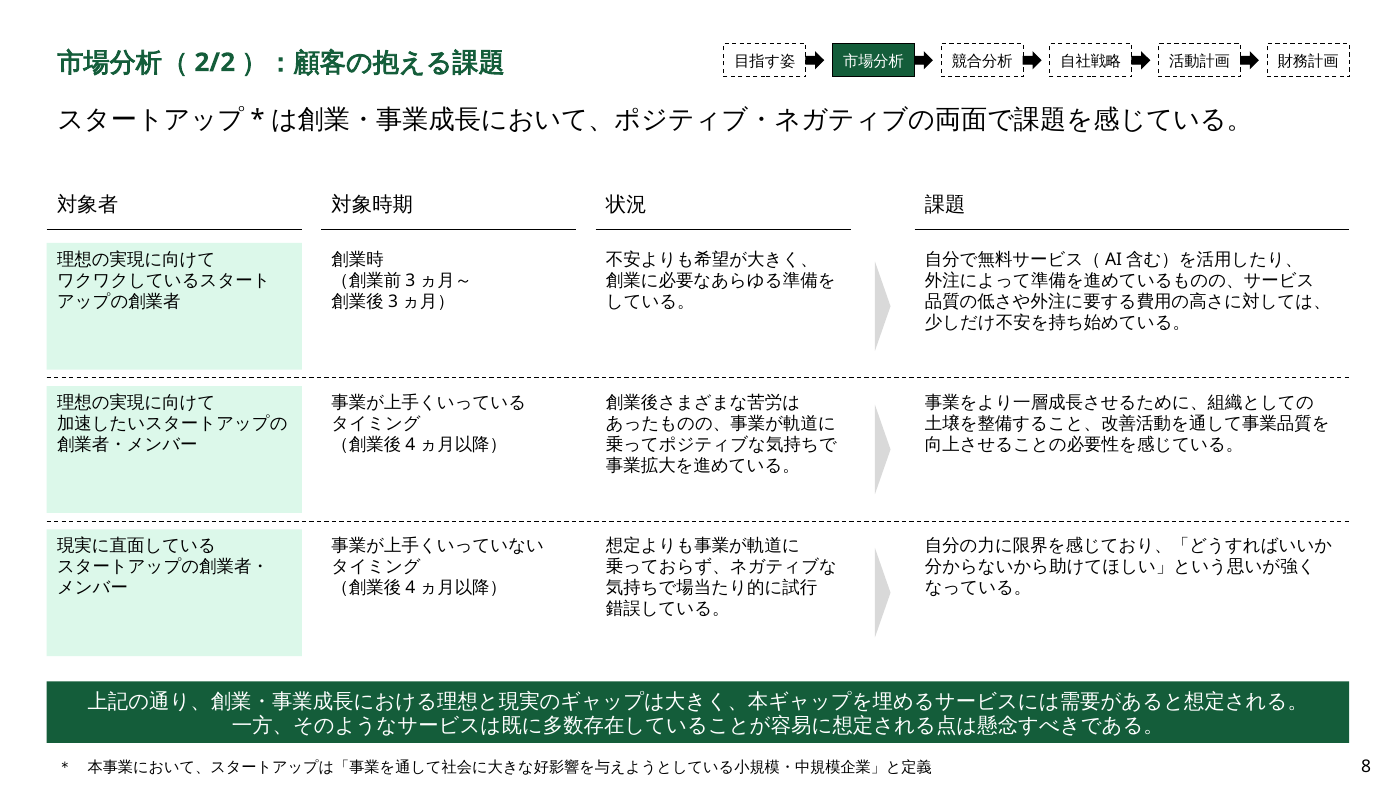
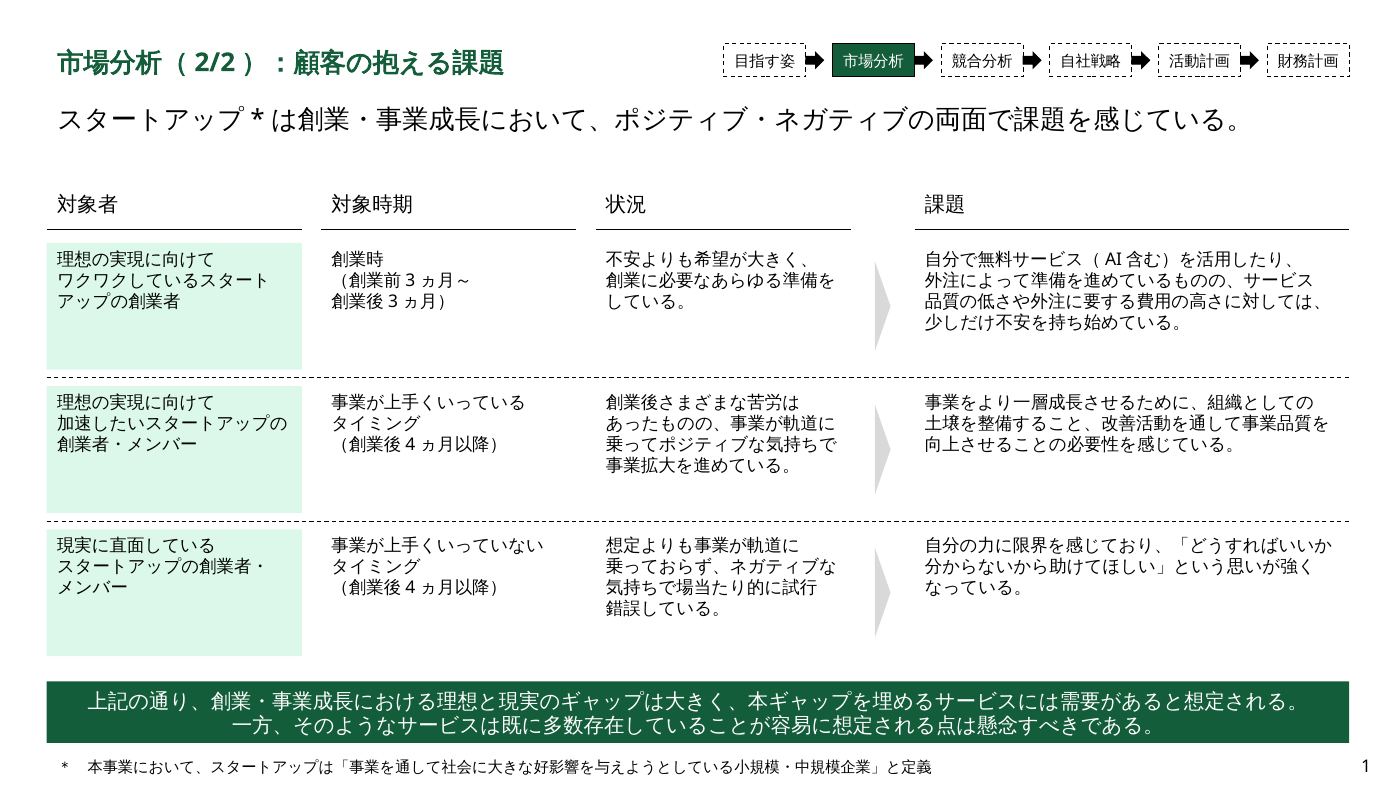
8: 8 -> 1
